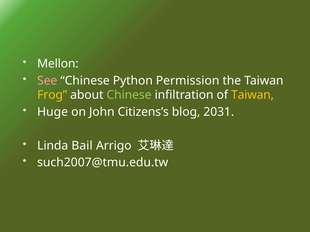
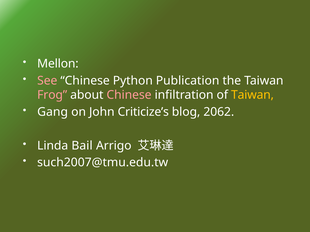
Permission: Permission -> Publication
Frog colour: yellow -> pink
Chinese at (129, 95) colour: light green -> pink
Huge: Huge -> Gang
Citizens’s: Citizens’s -> Criticize’s
2031: 2031 -> 2062
